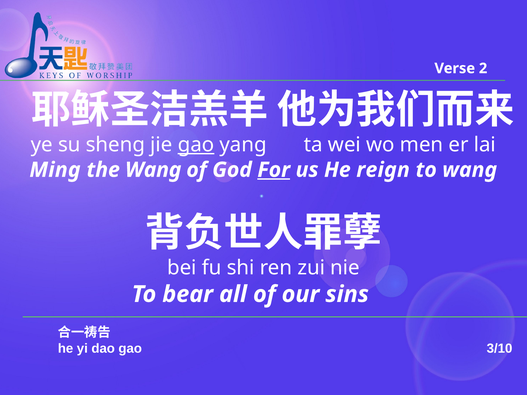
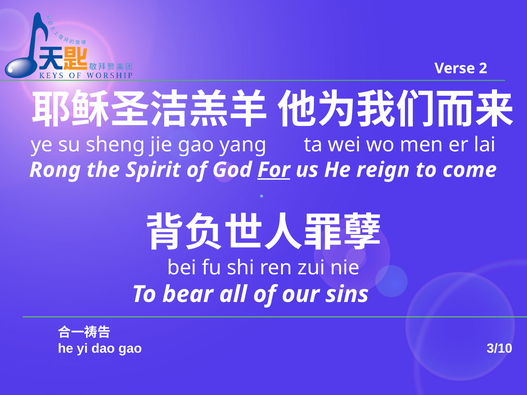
gao at (196, 145) underline: present -> none
Ming: Ming -> Rong
the Wang: Wang -> Spirit
to wang: wang -> come
